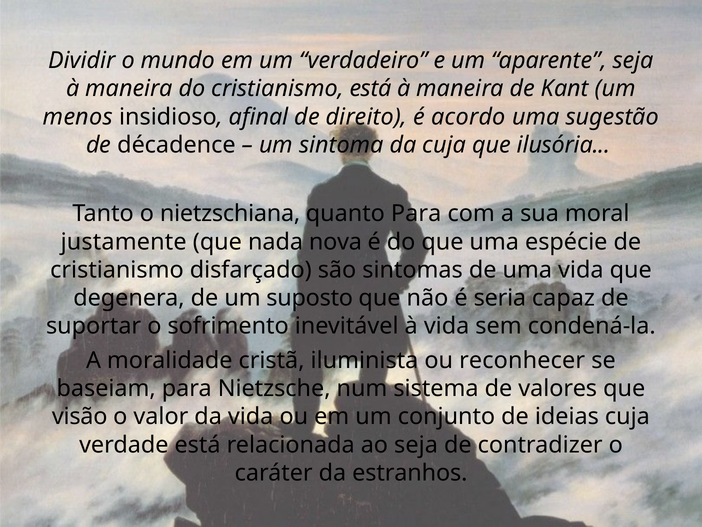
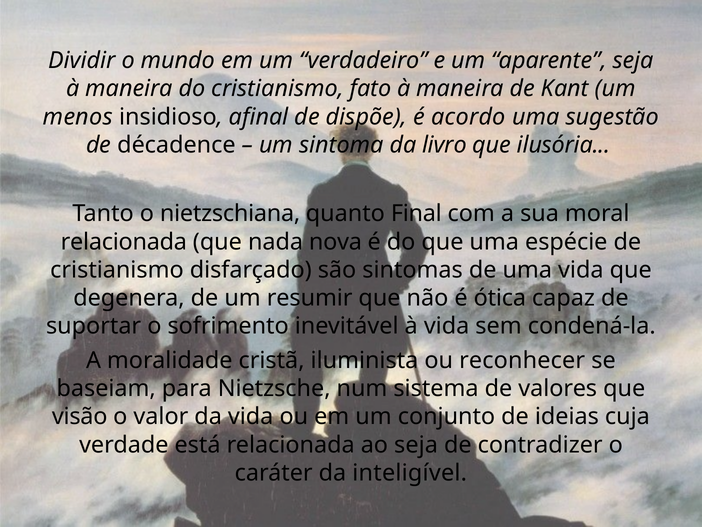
cristianismo está: está -> fato
direito: direito -> dispõe
da cuja: cuja -> livro
quanto Para: Para -> Final
justamente at (124, 242): justamente -> relacionada
suposto: suposto -> resumir
seria: seria -> ótica
estranhos: estranhos -> inteligível
